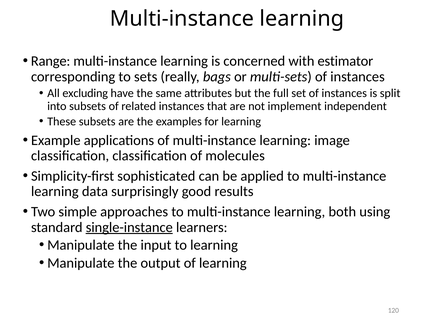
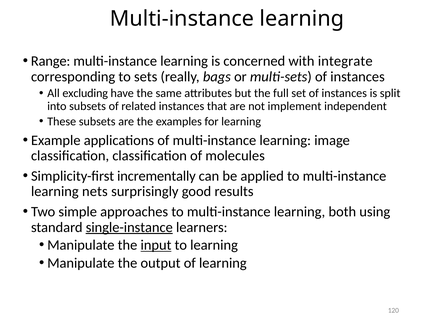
estimator: estimator -> integrate
sophisticated: sophisticated -> incrementally
data: data -> nets
input underline: none -> present
